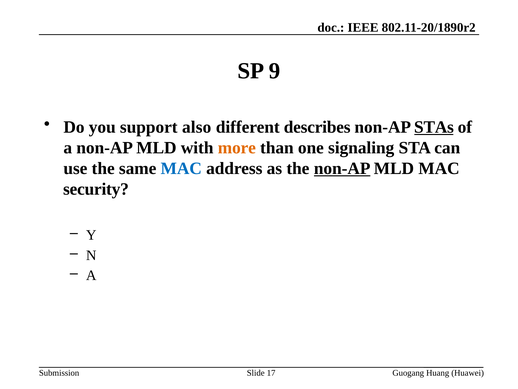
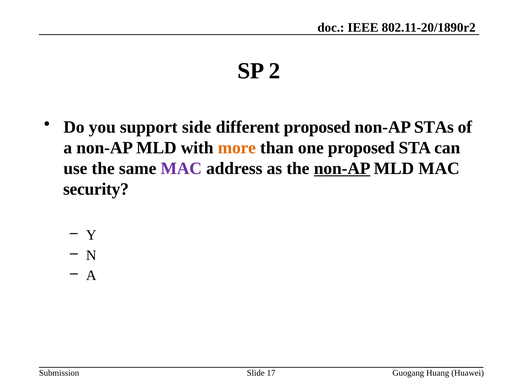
9: 9 -> 2
also: also -> side
different describes: describes -> proposed
STAs underline: present -> none
one signaling: signaling -> proposed
MAC at (181, 168) colour: blue -> purple
